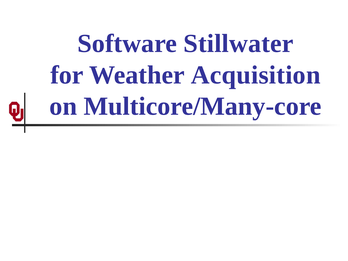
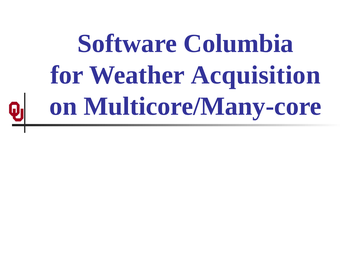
Stillwater: Stillwater -> Columbia
